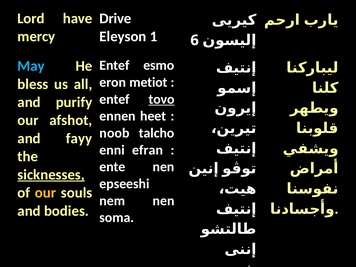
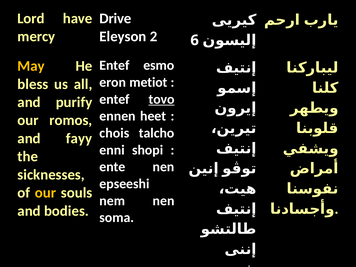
1: 1 -> 2
May colour: light blue -> yellow
afshot: afshot -> romos
noob: noob -> chois
efran: efran -> shopi
sicknesses underline: present -> none
